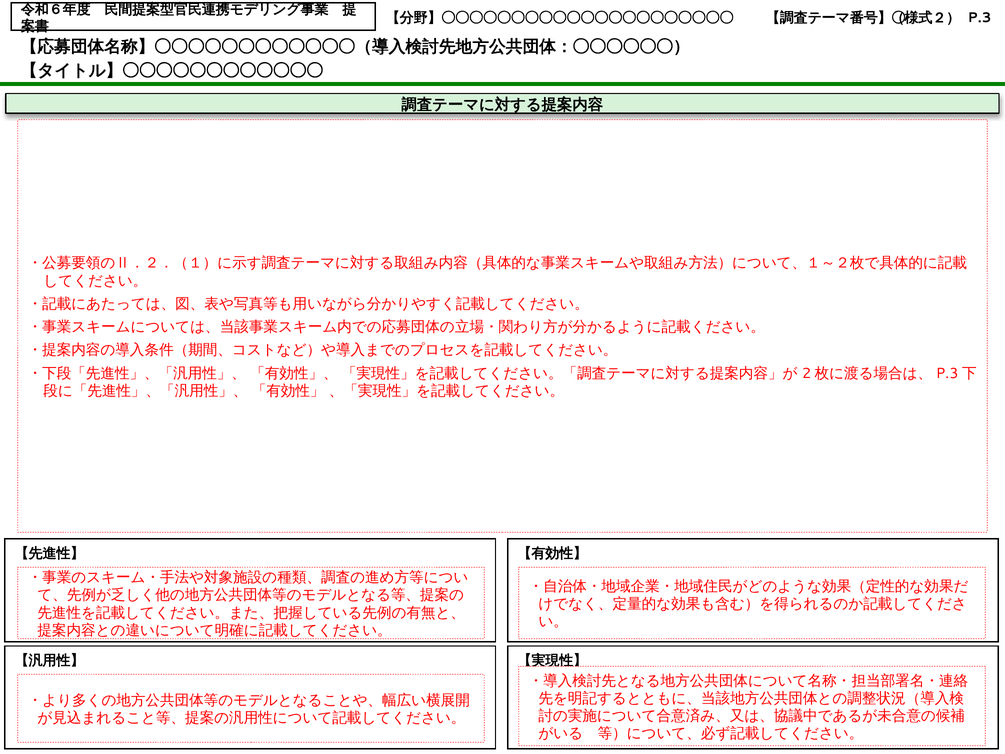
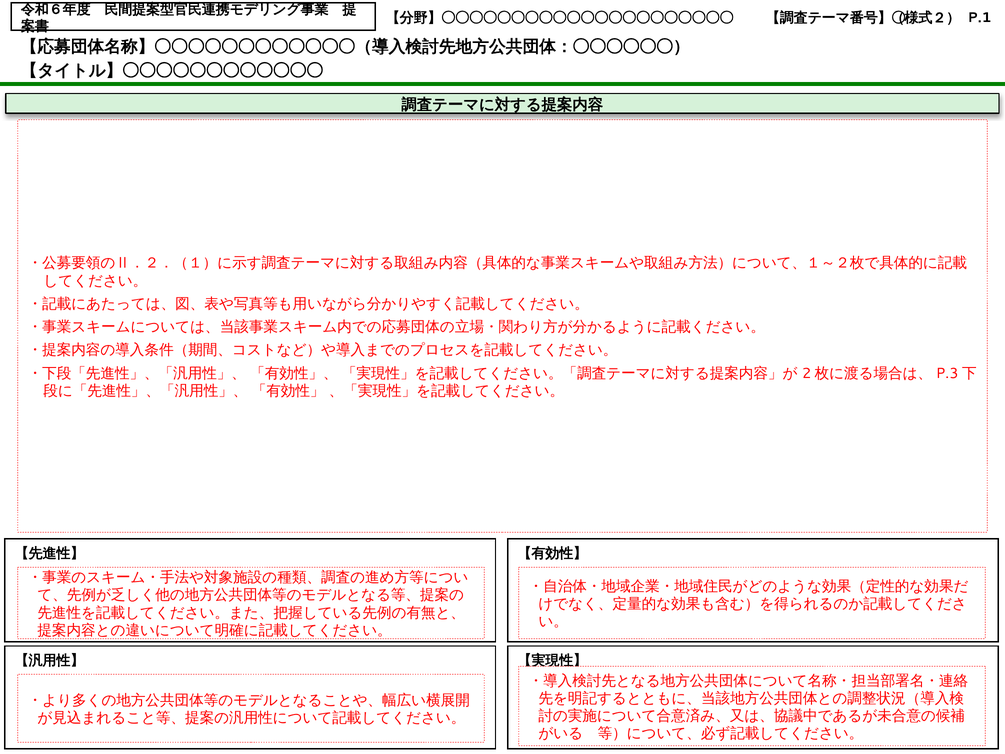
P.3: P.3 -> P.1
